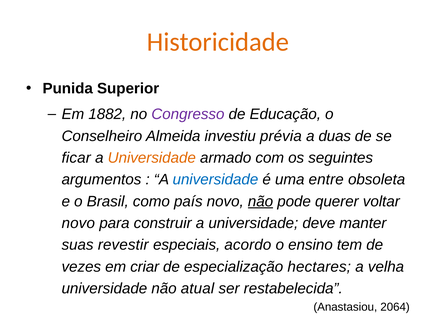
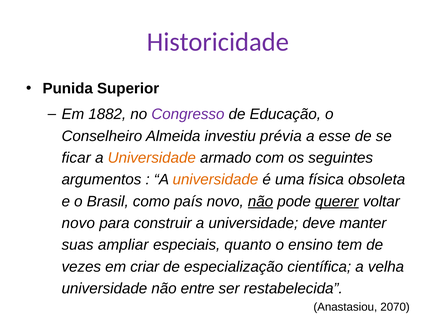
Historicidade colour: orange -> purple
duas: duas -> esse
universidade at (215, 180) colour: blue -> orange
entre: entre -> física
querer underline: none -> present
revestir: revestir -> ampliar
acordo: acordo -> quanto
hectares: hectares -> científica
atual: atual -> entre
2064: 2064 -> 2070
